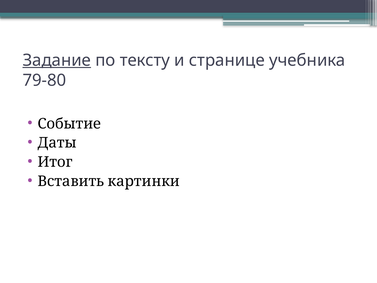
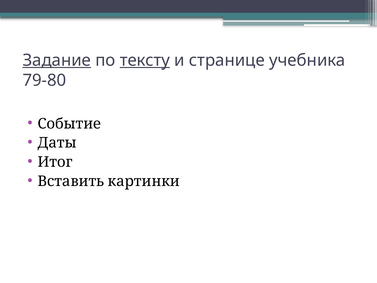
тексту underline: none -> present
